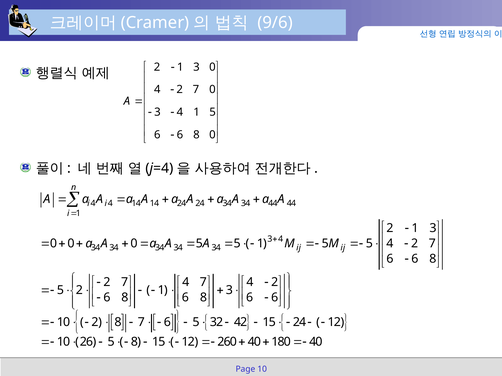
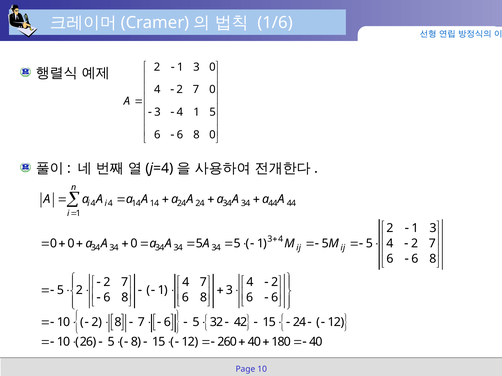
9/6: 9/6 -> 1/6
